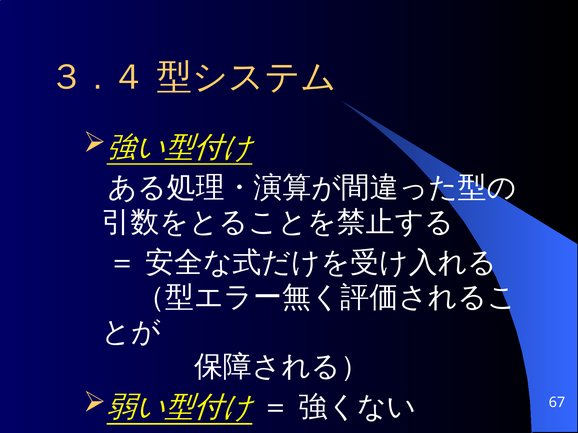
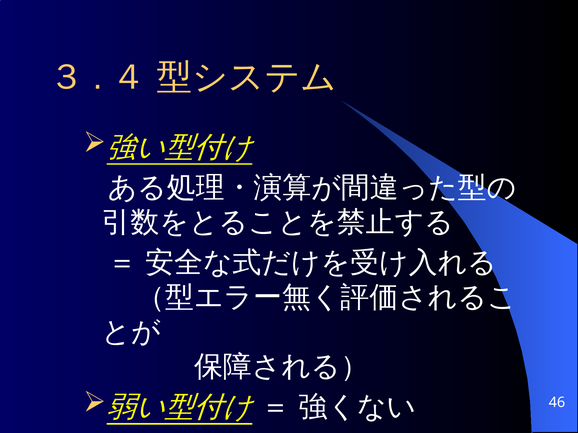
67: 67 -> 46
